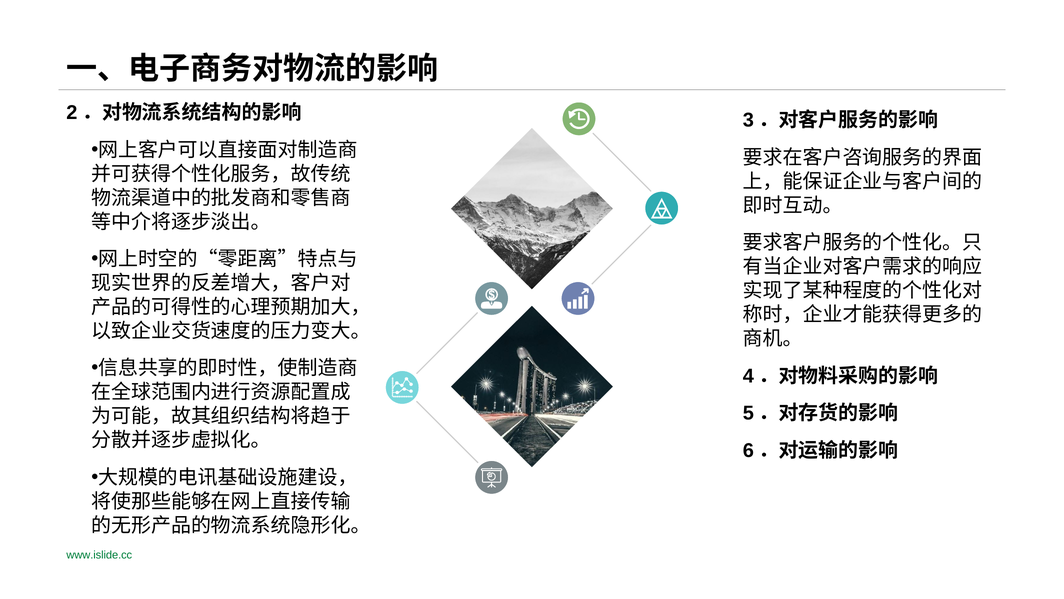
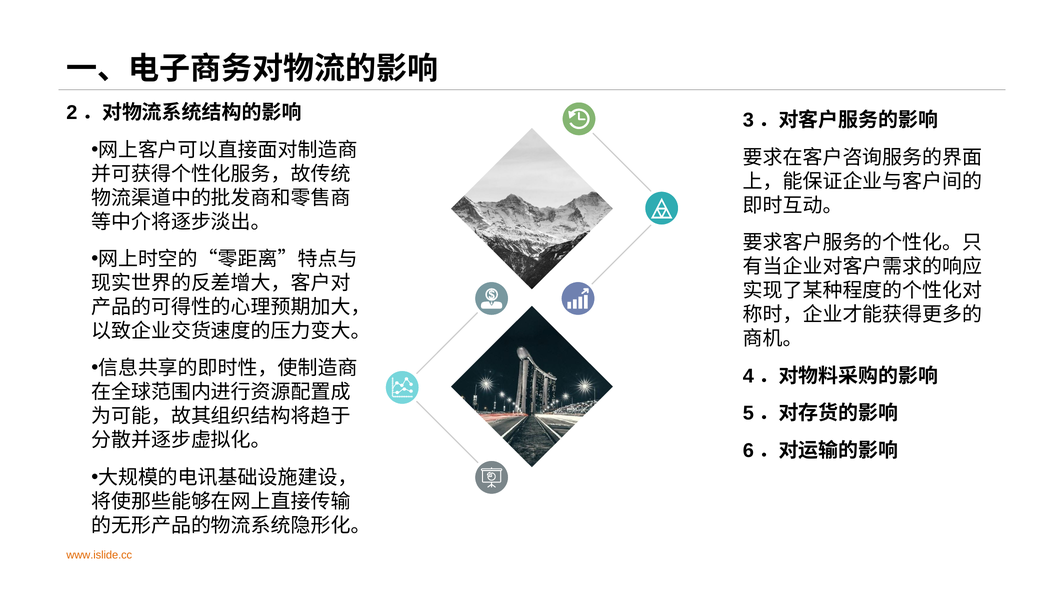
www.islide.cc colour: green -> orange
